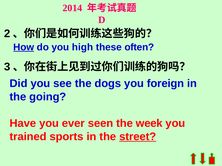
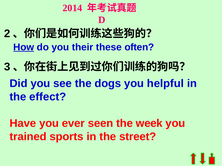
high: high -> their
foreign: foreign -> helpful
going: going -> effect
street underline: present -> none
